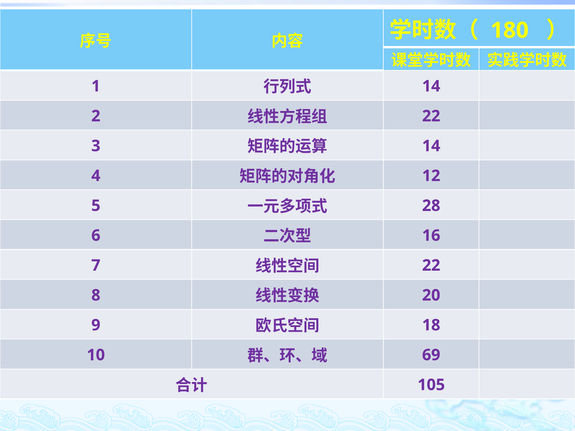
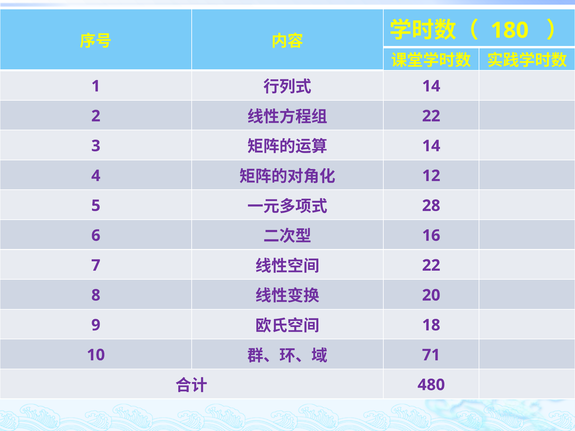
69: 69 -> 71
105: 105 -> 480
